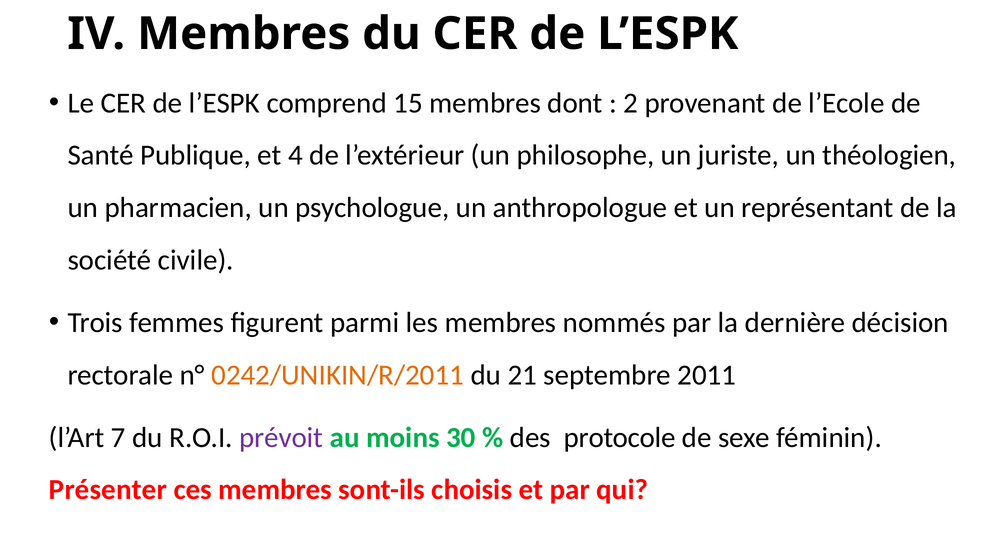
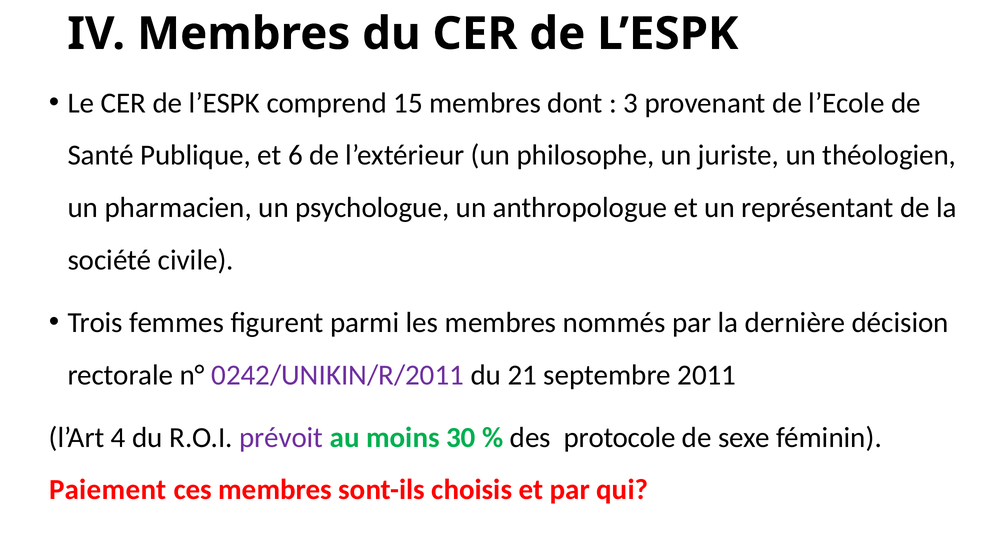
2: 2 -> 3
4: 4 -> 6
0242/UNIKIN/R/2011 colour: orange -> purple
7: 7 -> 4
Présenter: Présenter -> Paiement
